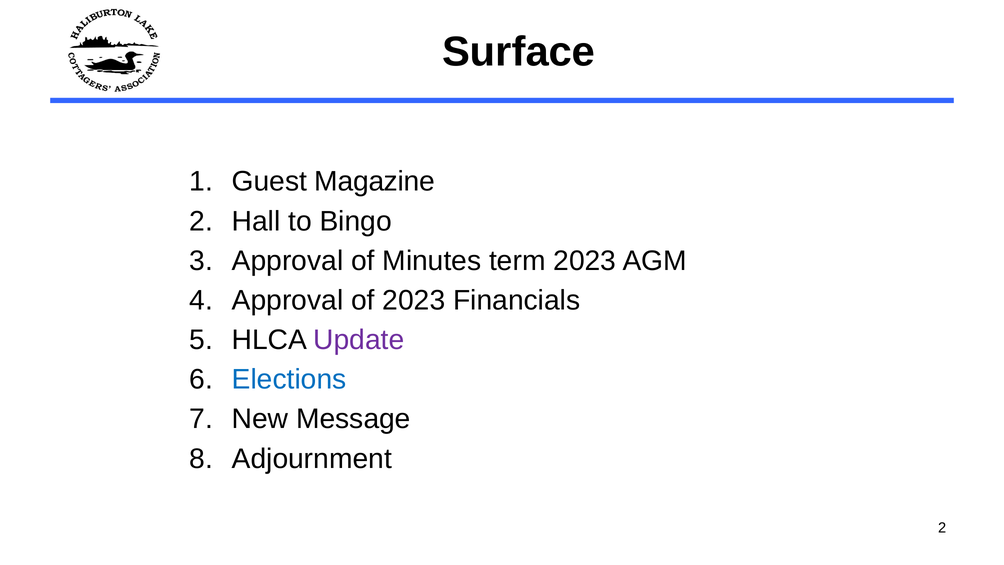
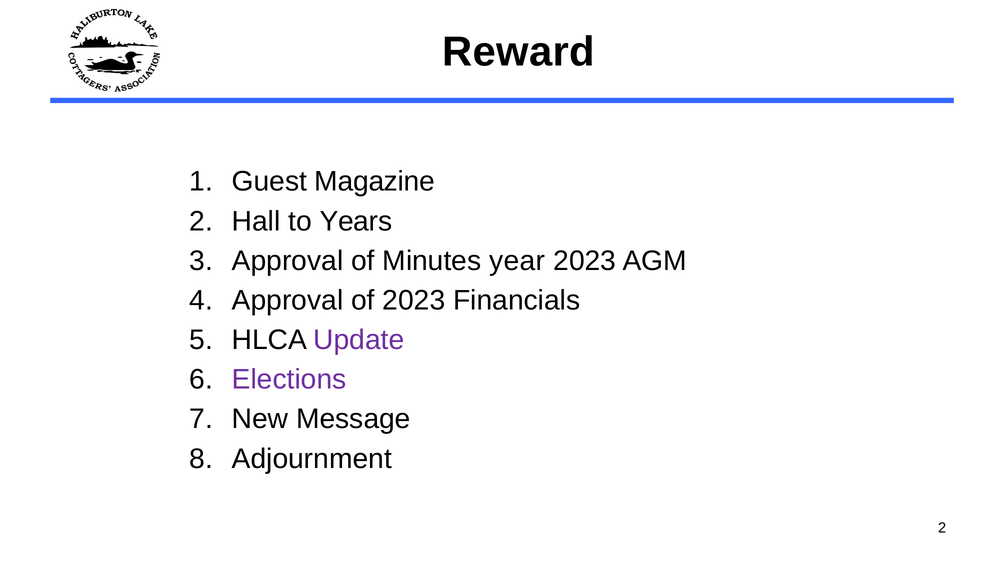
Surface: Surface -> Reward
Bingo: Bingo -> Years
term: term -> year
Elections colour: blue -> purple
